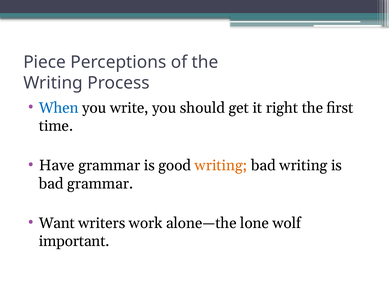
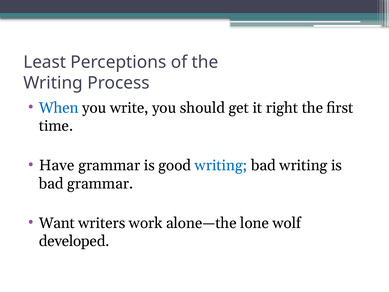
Piece: Piece -> Least
writing at (221, 165) colour: orange -> blue
important: important -> developed
